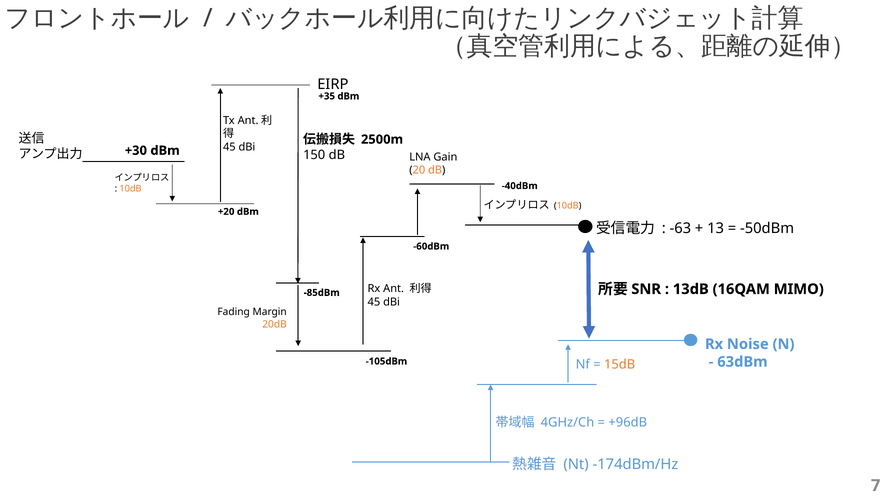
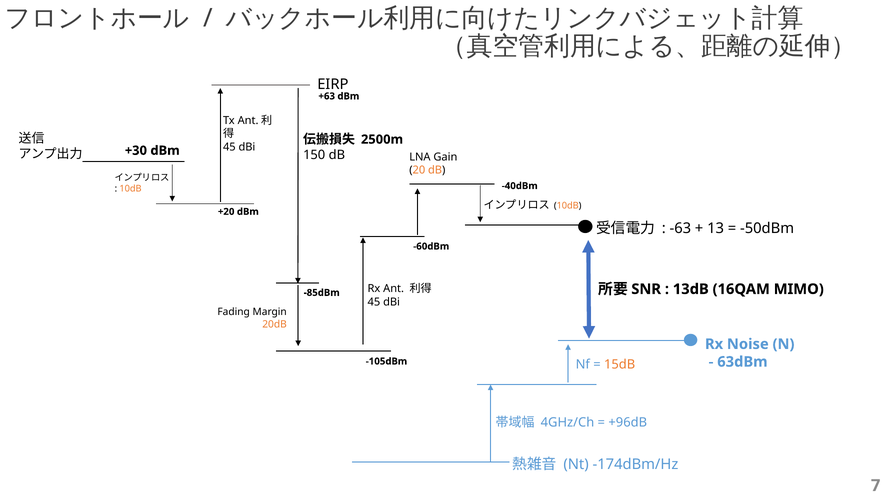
+35: +35 -> +63
